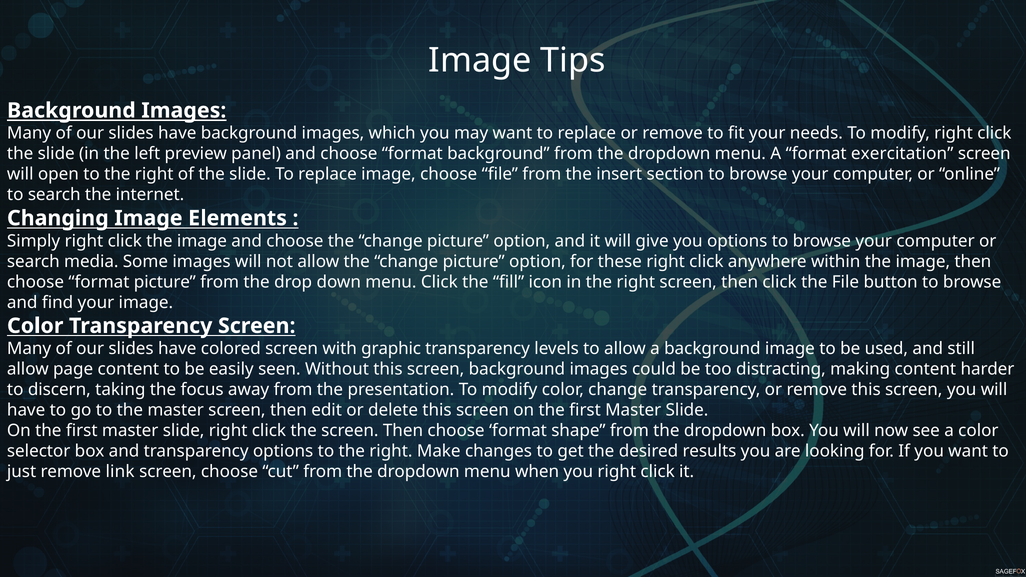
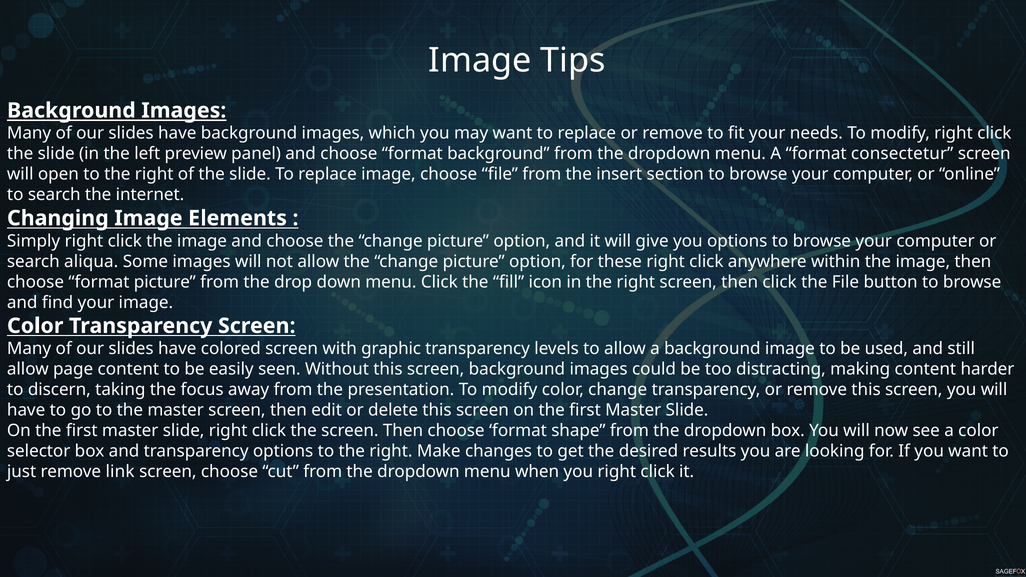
exercitation: exercitation -> consectetur
media: media -> aliqua
